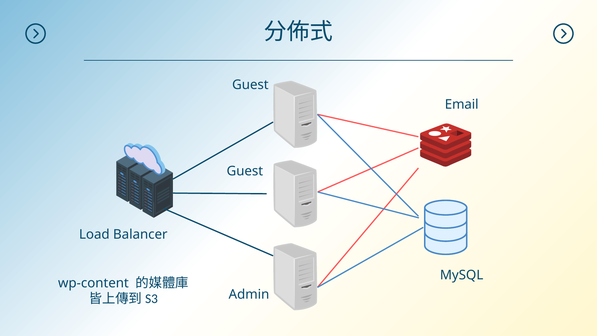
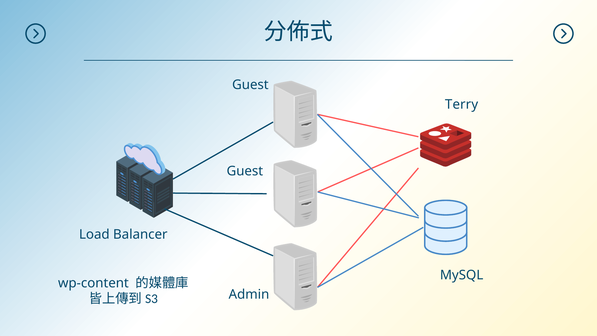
Email: Email -> Terry
